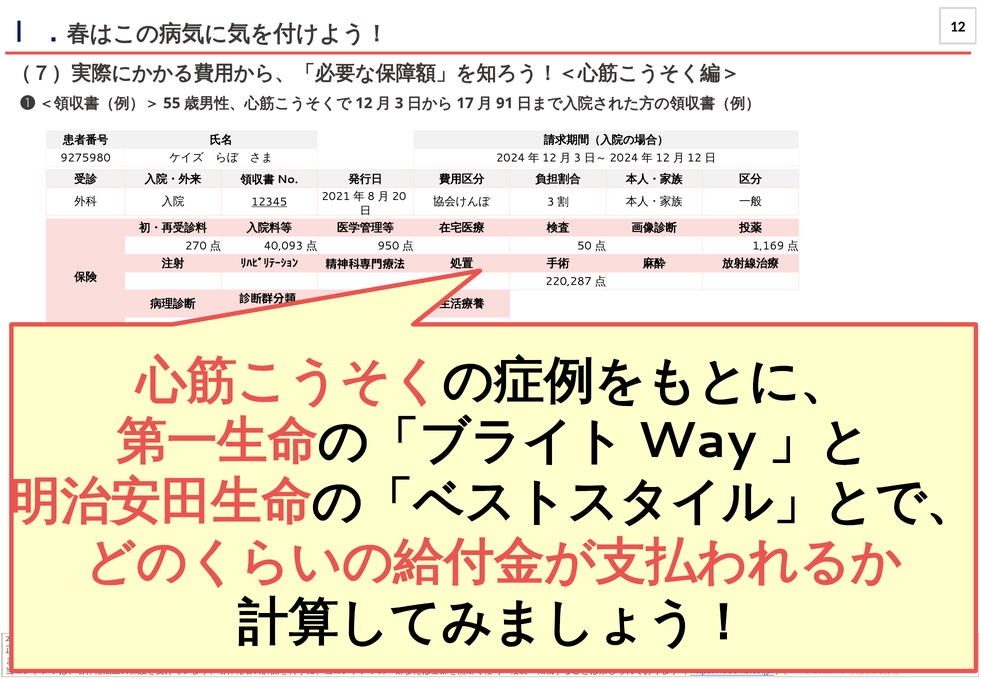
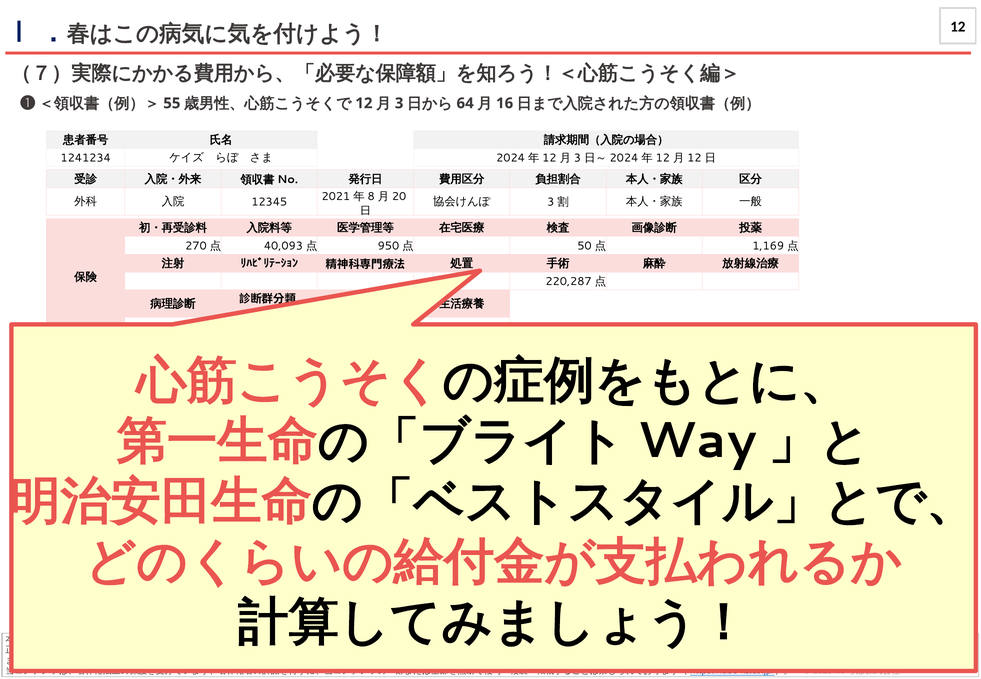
17: 17 -> 64
91: 91 -> 16
9275980: 9275980 -> 1241234
12345 underline: present -> none
